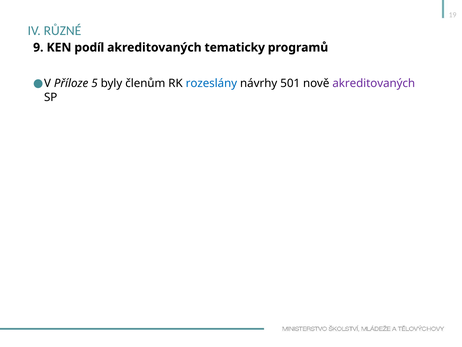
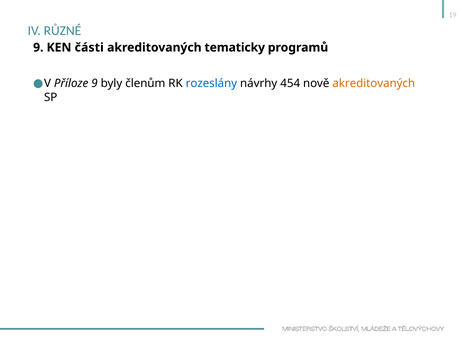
podíl: podíl -> části
Příloze 5: 5 -> 9
501: 501 -> 454
akreditovaných at (374, 83) colour: purple -> orange
